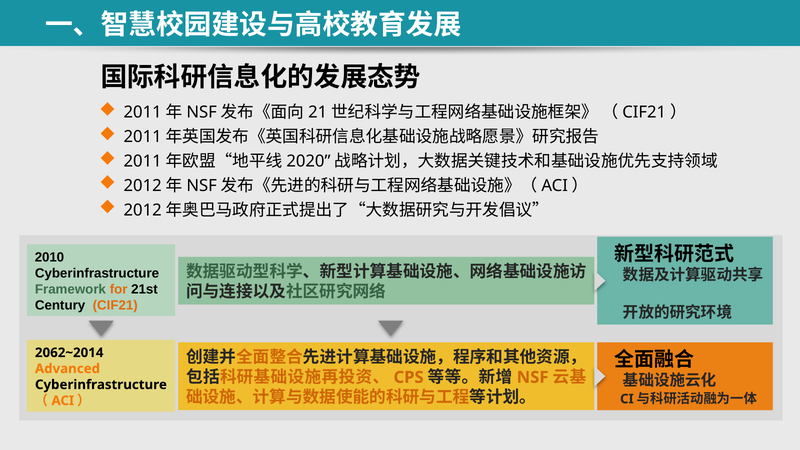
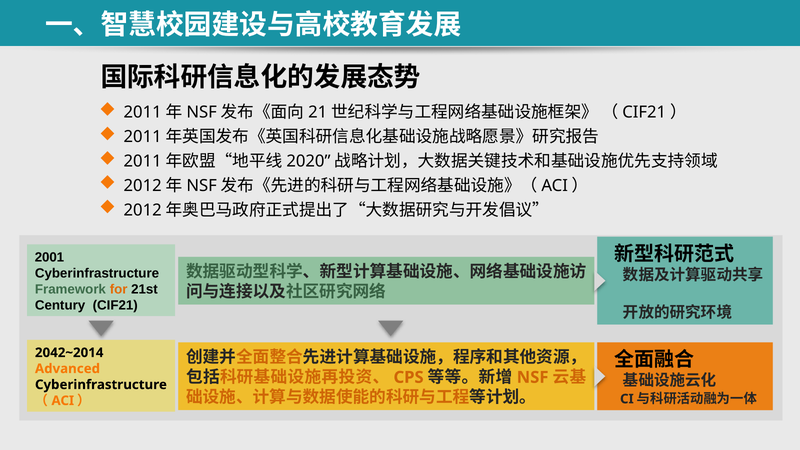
2010: 2010 -> 2001
CIF21 colour: orange -> black
2062~2014: 2062~2014 -> 2042~2014
